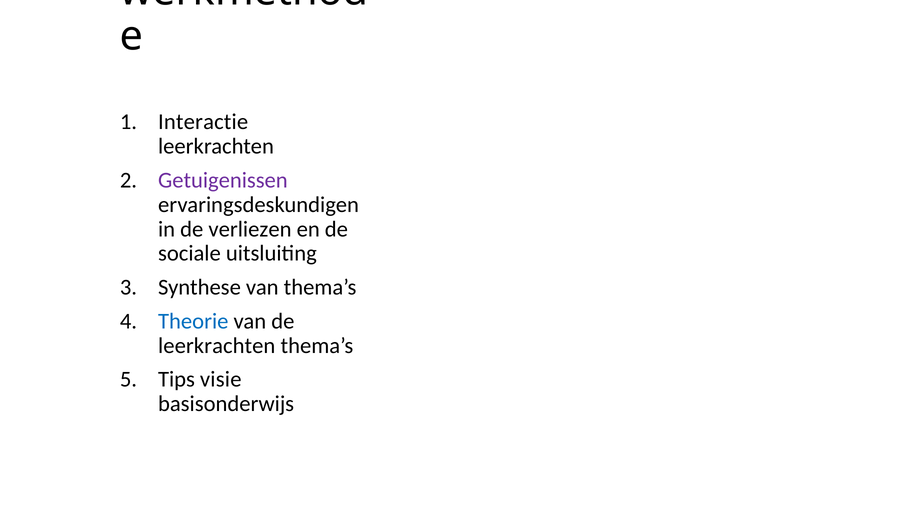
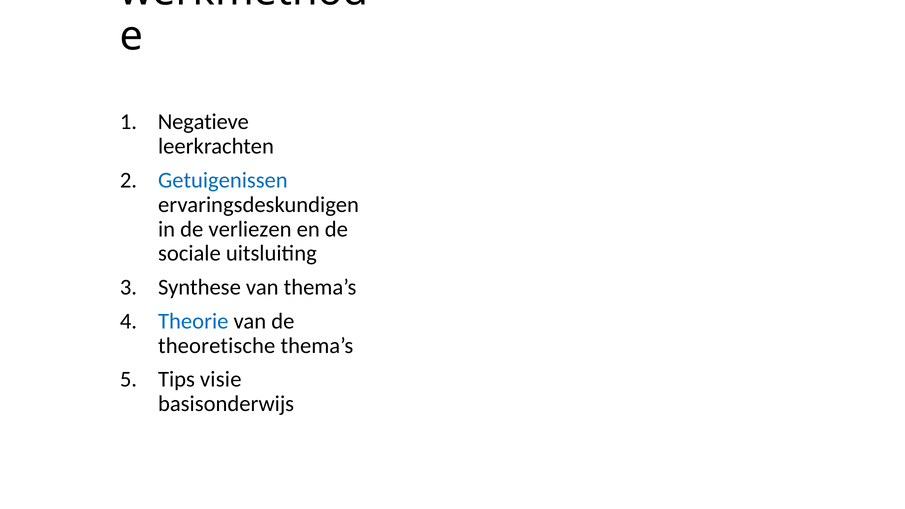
Interactie: Interactie -> Negatieve
Getuigenissen colour: purple -> blue
leerkrachten at (217, 346): leerkrachten -> theoretische
